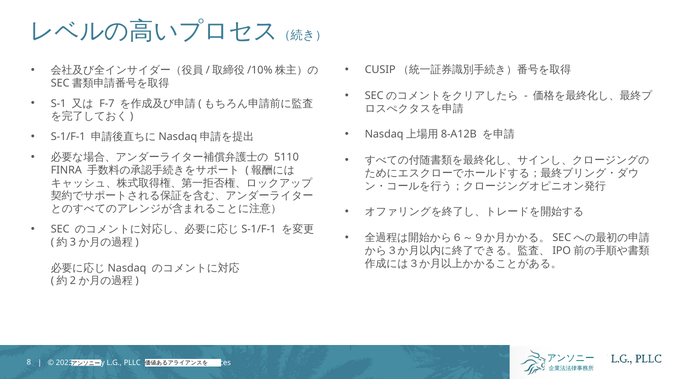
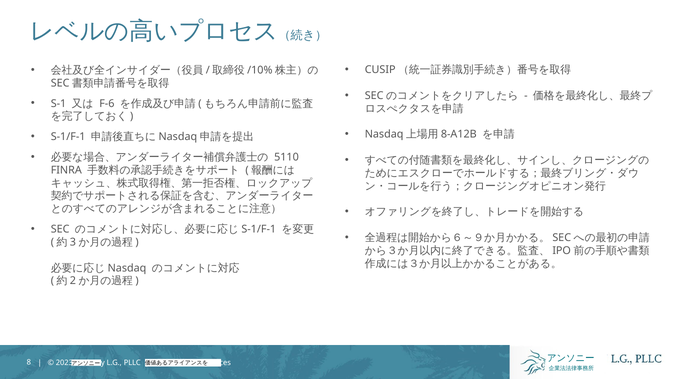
F-7: F-7 -> F-6
